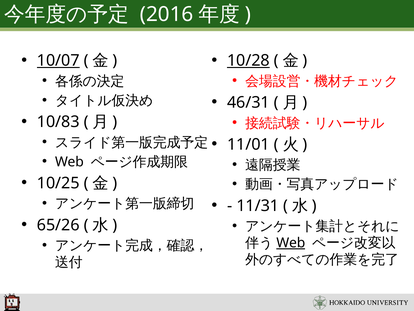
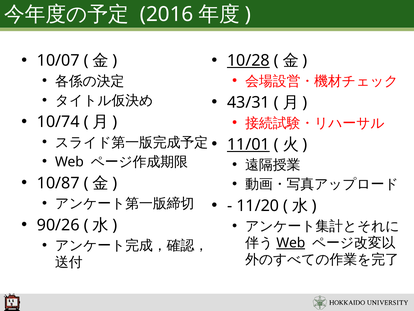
10/07 underline: present -> none
46/31: 46/31 -> 43/31
10/83: 10/83 -> 10/74
11/01 underline: none -> present
10/25: 10/25 -> 10/87
11/31: 11/31 -> 11/20
65/26: 65/26 -> 90/26
